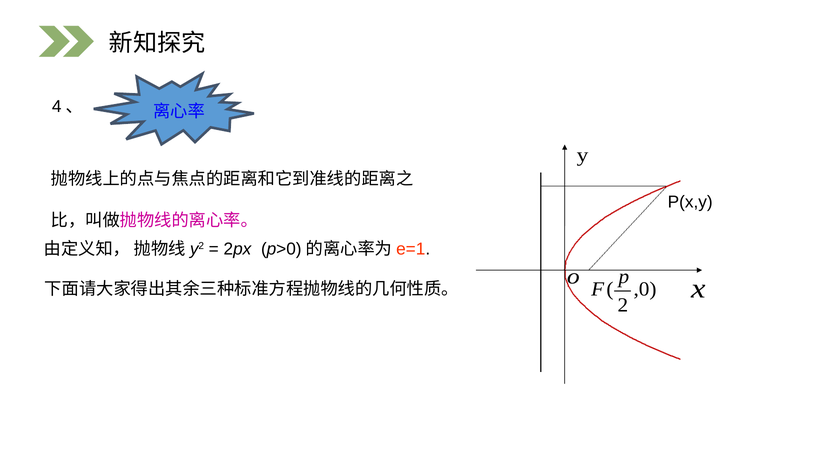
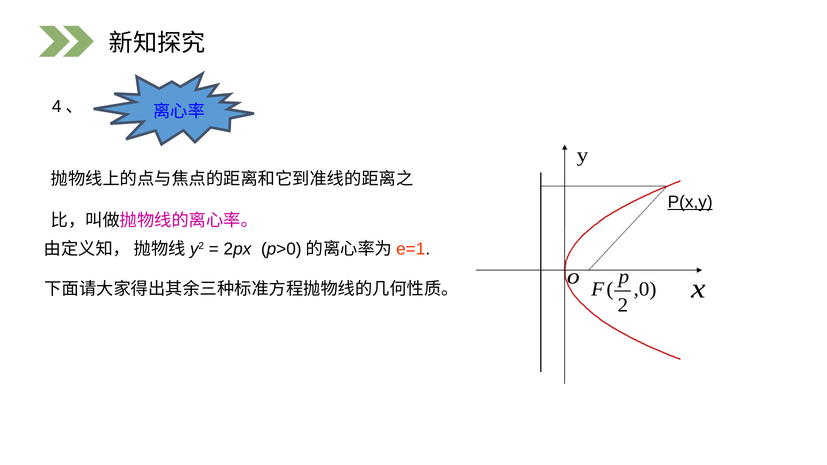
P(x,y underline: none -> present
